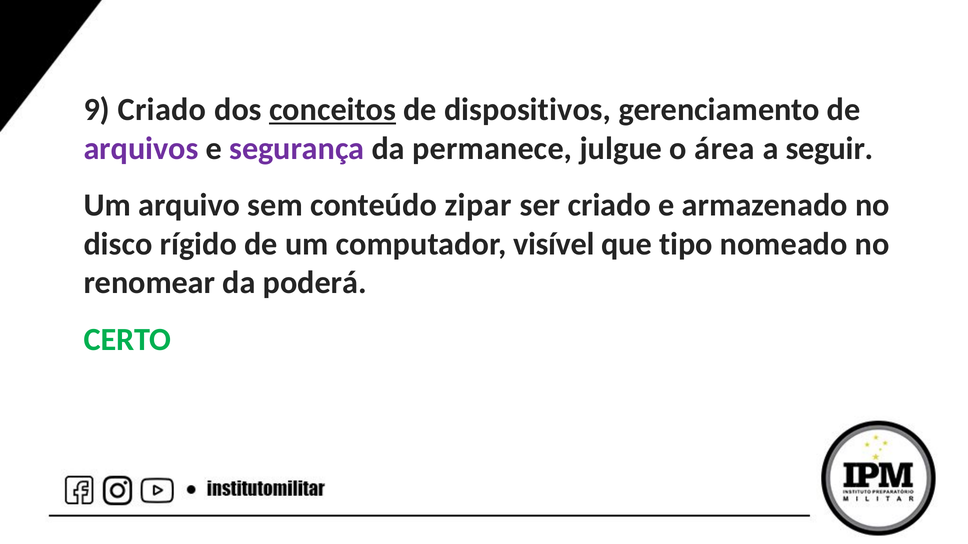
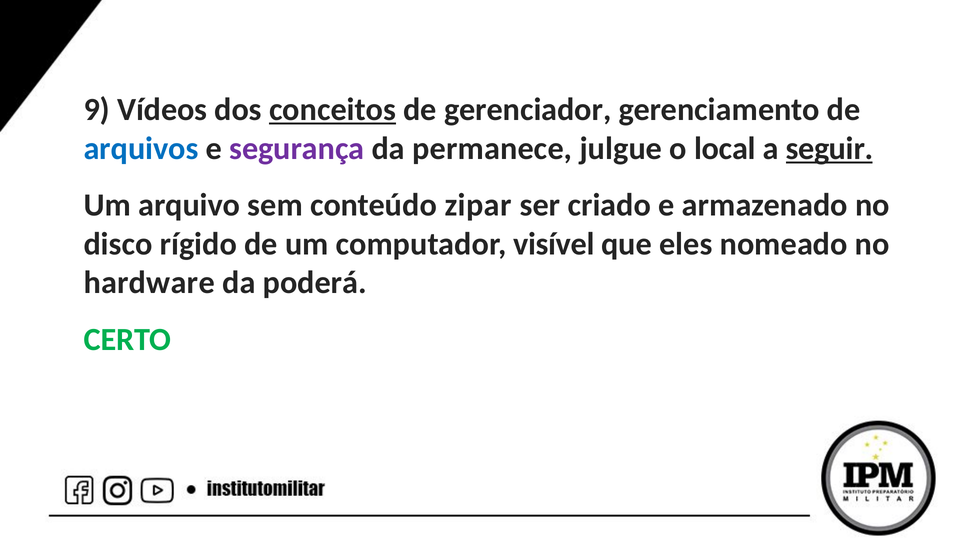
9 Criado: Criado -> Vídeos
dispositivos: dispositivos -> gerenciador
arquivos colour: purple -> blue
área: área -> local
seguir underline: none -> present
tipo: tipo -> eles
renomear: renomear -> hardware
